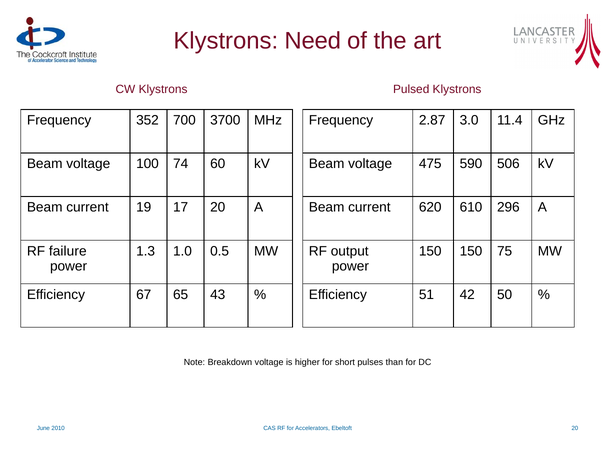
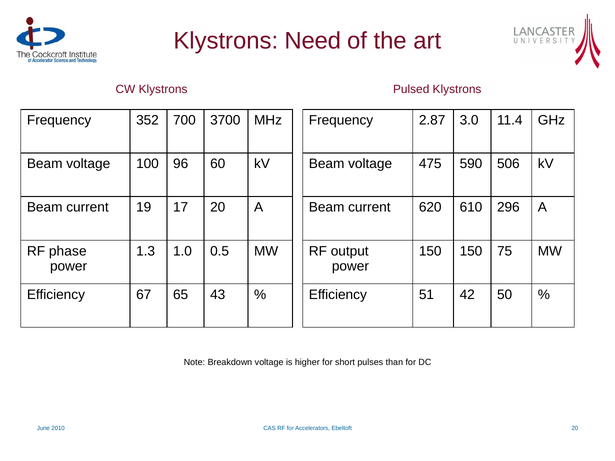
74: 74 -> 96
failure: failure -> phase
